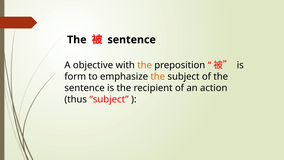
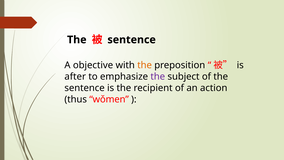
form: form -> after
the at (158, 76) colour: orange -> purple
thus subject: subject -> wǒmen
